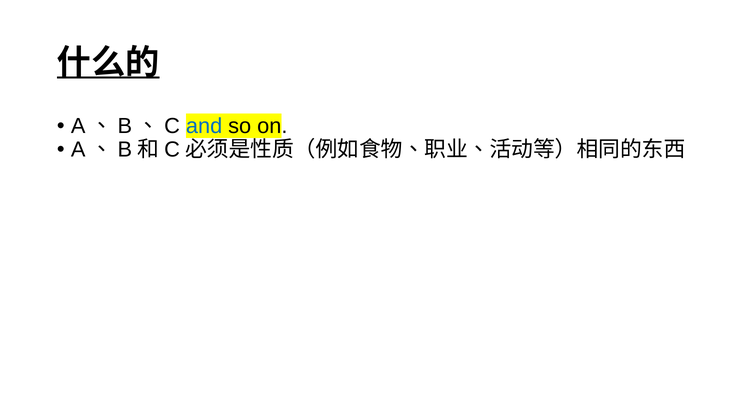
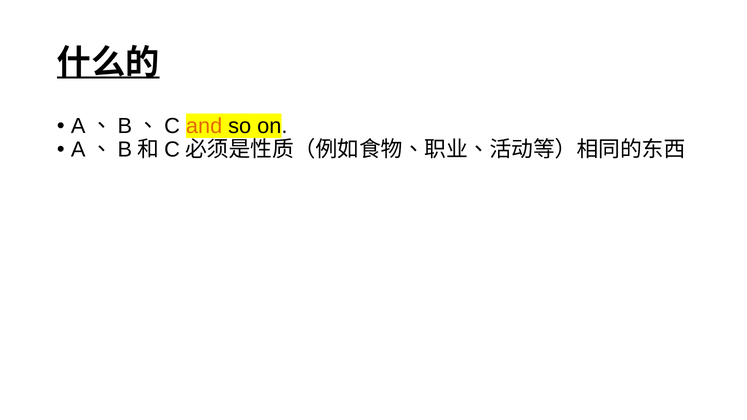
and colour: blue -> orange
